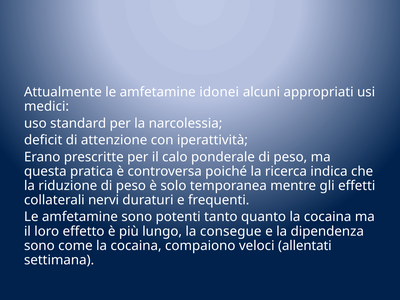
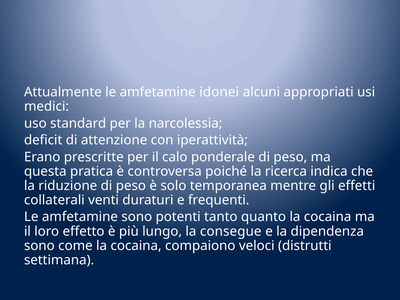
nervi: nervi -> venti
allentati: allentati -> distrutti
